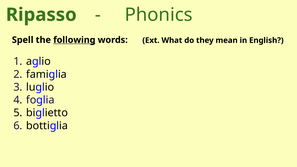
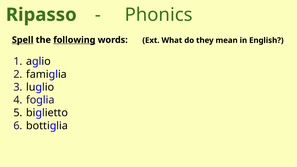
Spell underline: none -> present
